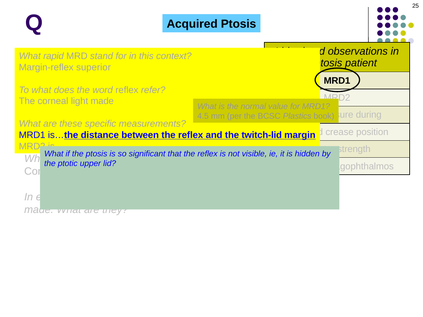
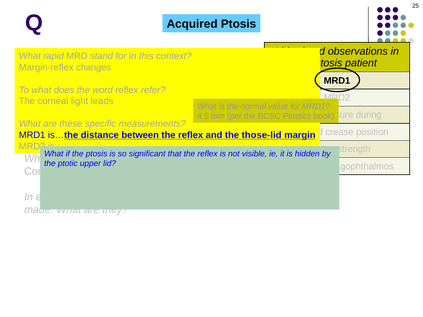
superior: superior -> changes
made at (102, 101): made -> leads
twitch-lid: twitch-lid -> those-lid
